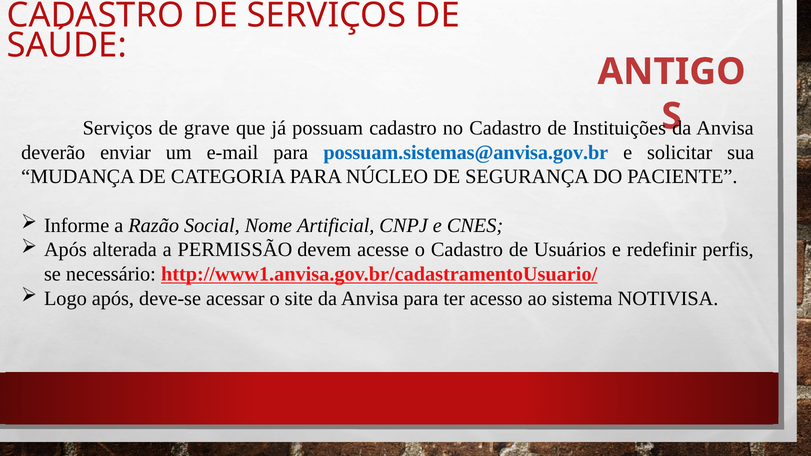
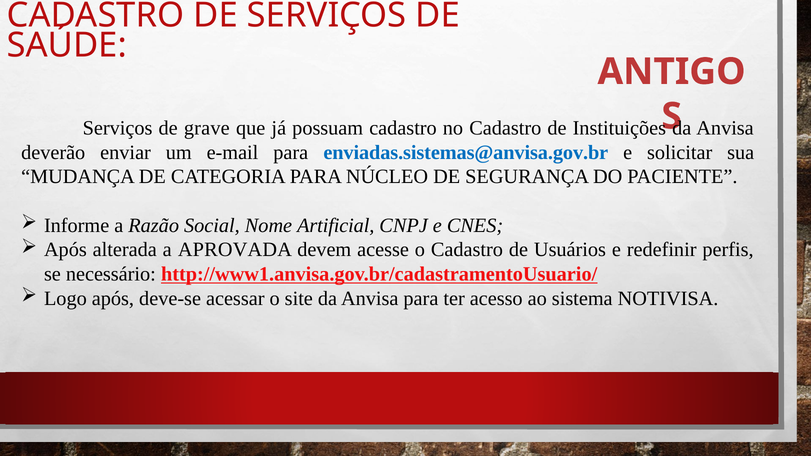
possuam.sistemas@anvisa.gov.br: possuam.sistemas@anvisa.gov.br -> enviadas.sistemas@anvisa.gov.br
PERMISSÃO: PERMISSÃO -> APROVADA
